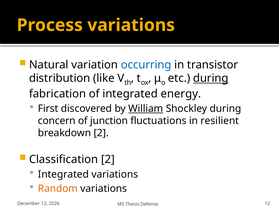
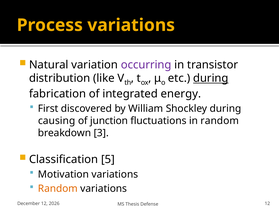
occurring colour: blue -> purple
William underline: present -> none
concern: concern -> causing
in resilient: resilient -> random
breakdown 2: 2 -> 3
Classification 2: 2 -> 5
Integrated at (63, 174): Integrated -> Motivation
